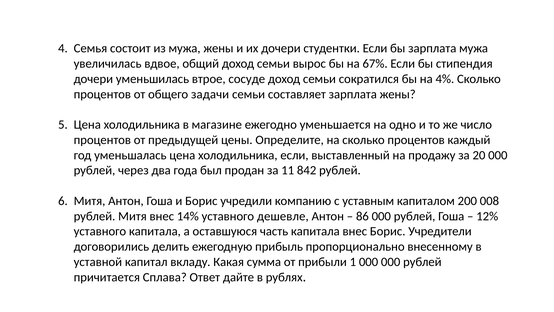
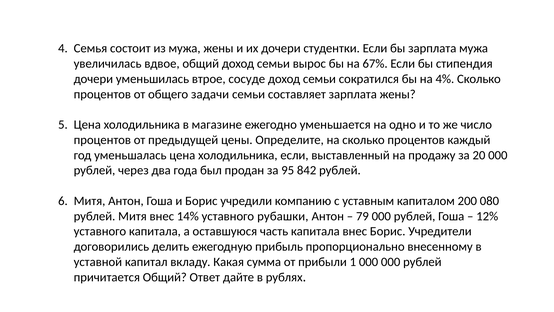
11: 11 -> 95
008: 008 -> 080
дешевле: дешевле -> рубашки
86: 86 -> 79
причитается Сплава: Сплава -> Общий
